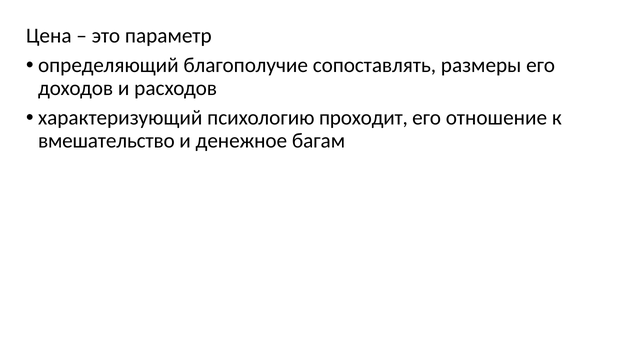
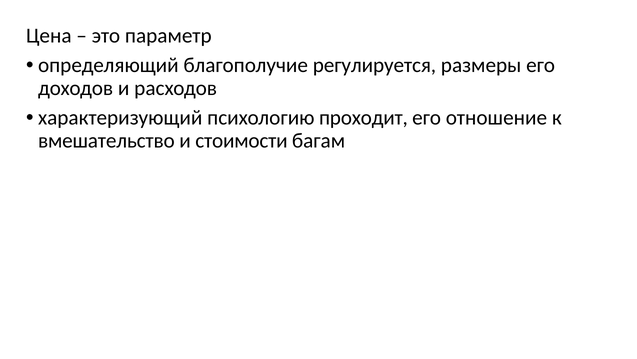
сопоставлять: сопоставлять -> регулируется
денежное: денежное -> стоимости
